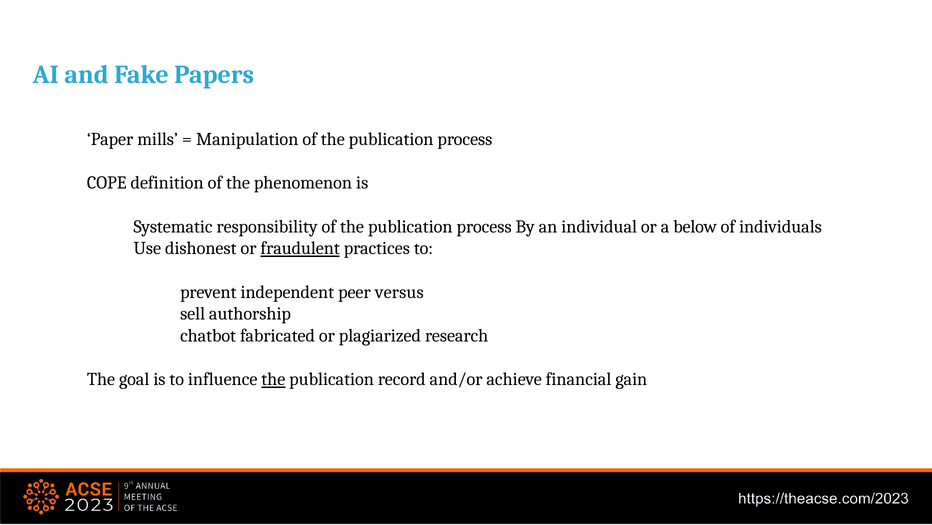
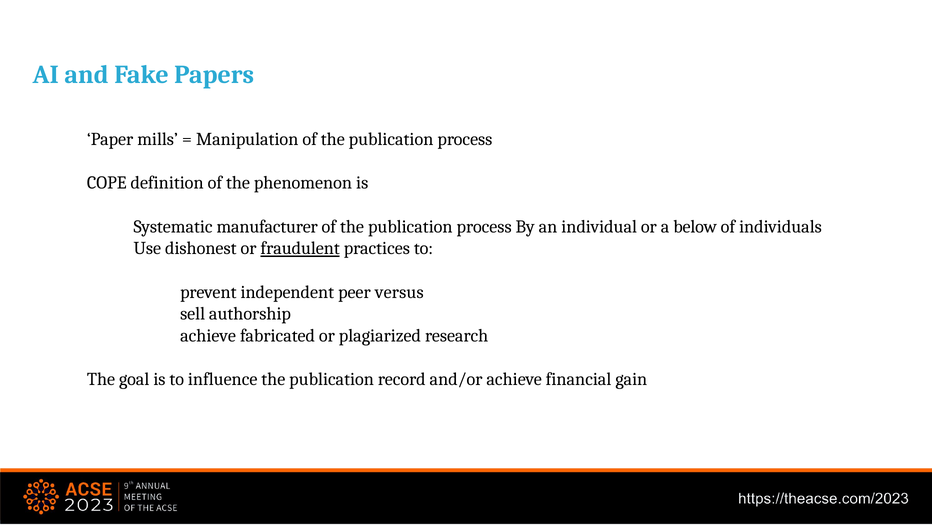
responsibility: responsibility -> manufacturer
chatbot at (208, 335): chatbot -> achieve
the at (273, 379) underline: present -> none
